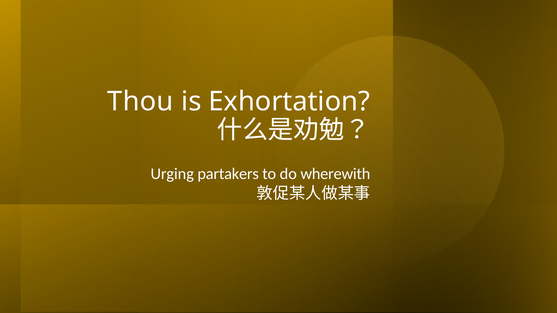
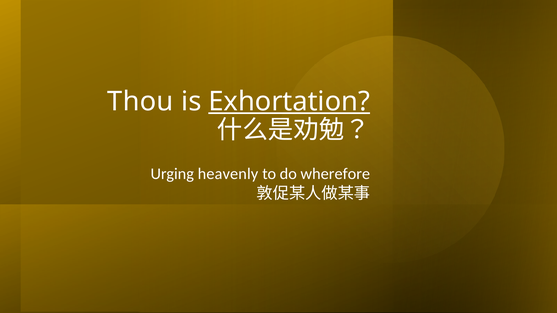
Exhortation underline: none -> present
partakers: partakers -> heavenly
wherewith: wherewith -> wherefore
